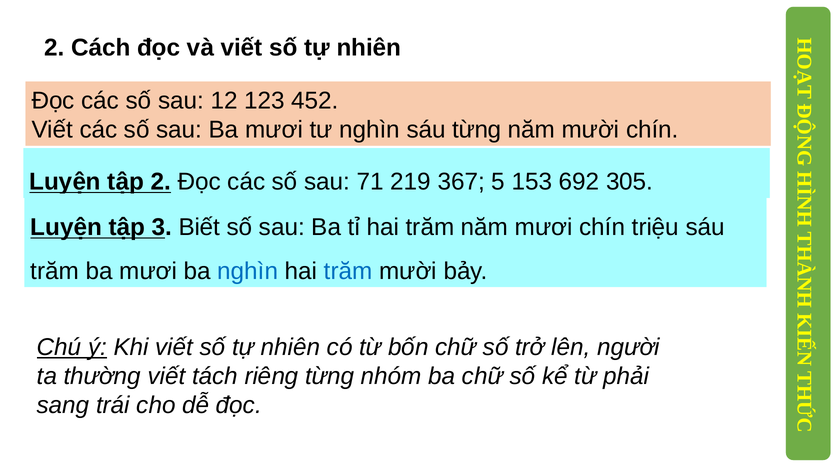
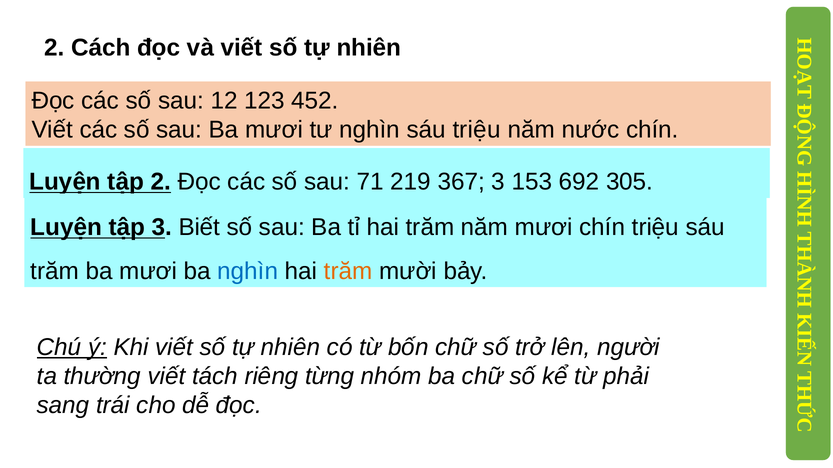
sáu từng: từng -> triệu
năm mười: mười -> nước
367 5: 5 -> 3
trăm at (348, 271) colour: blue -> orange
